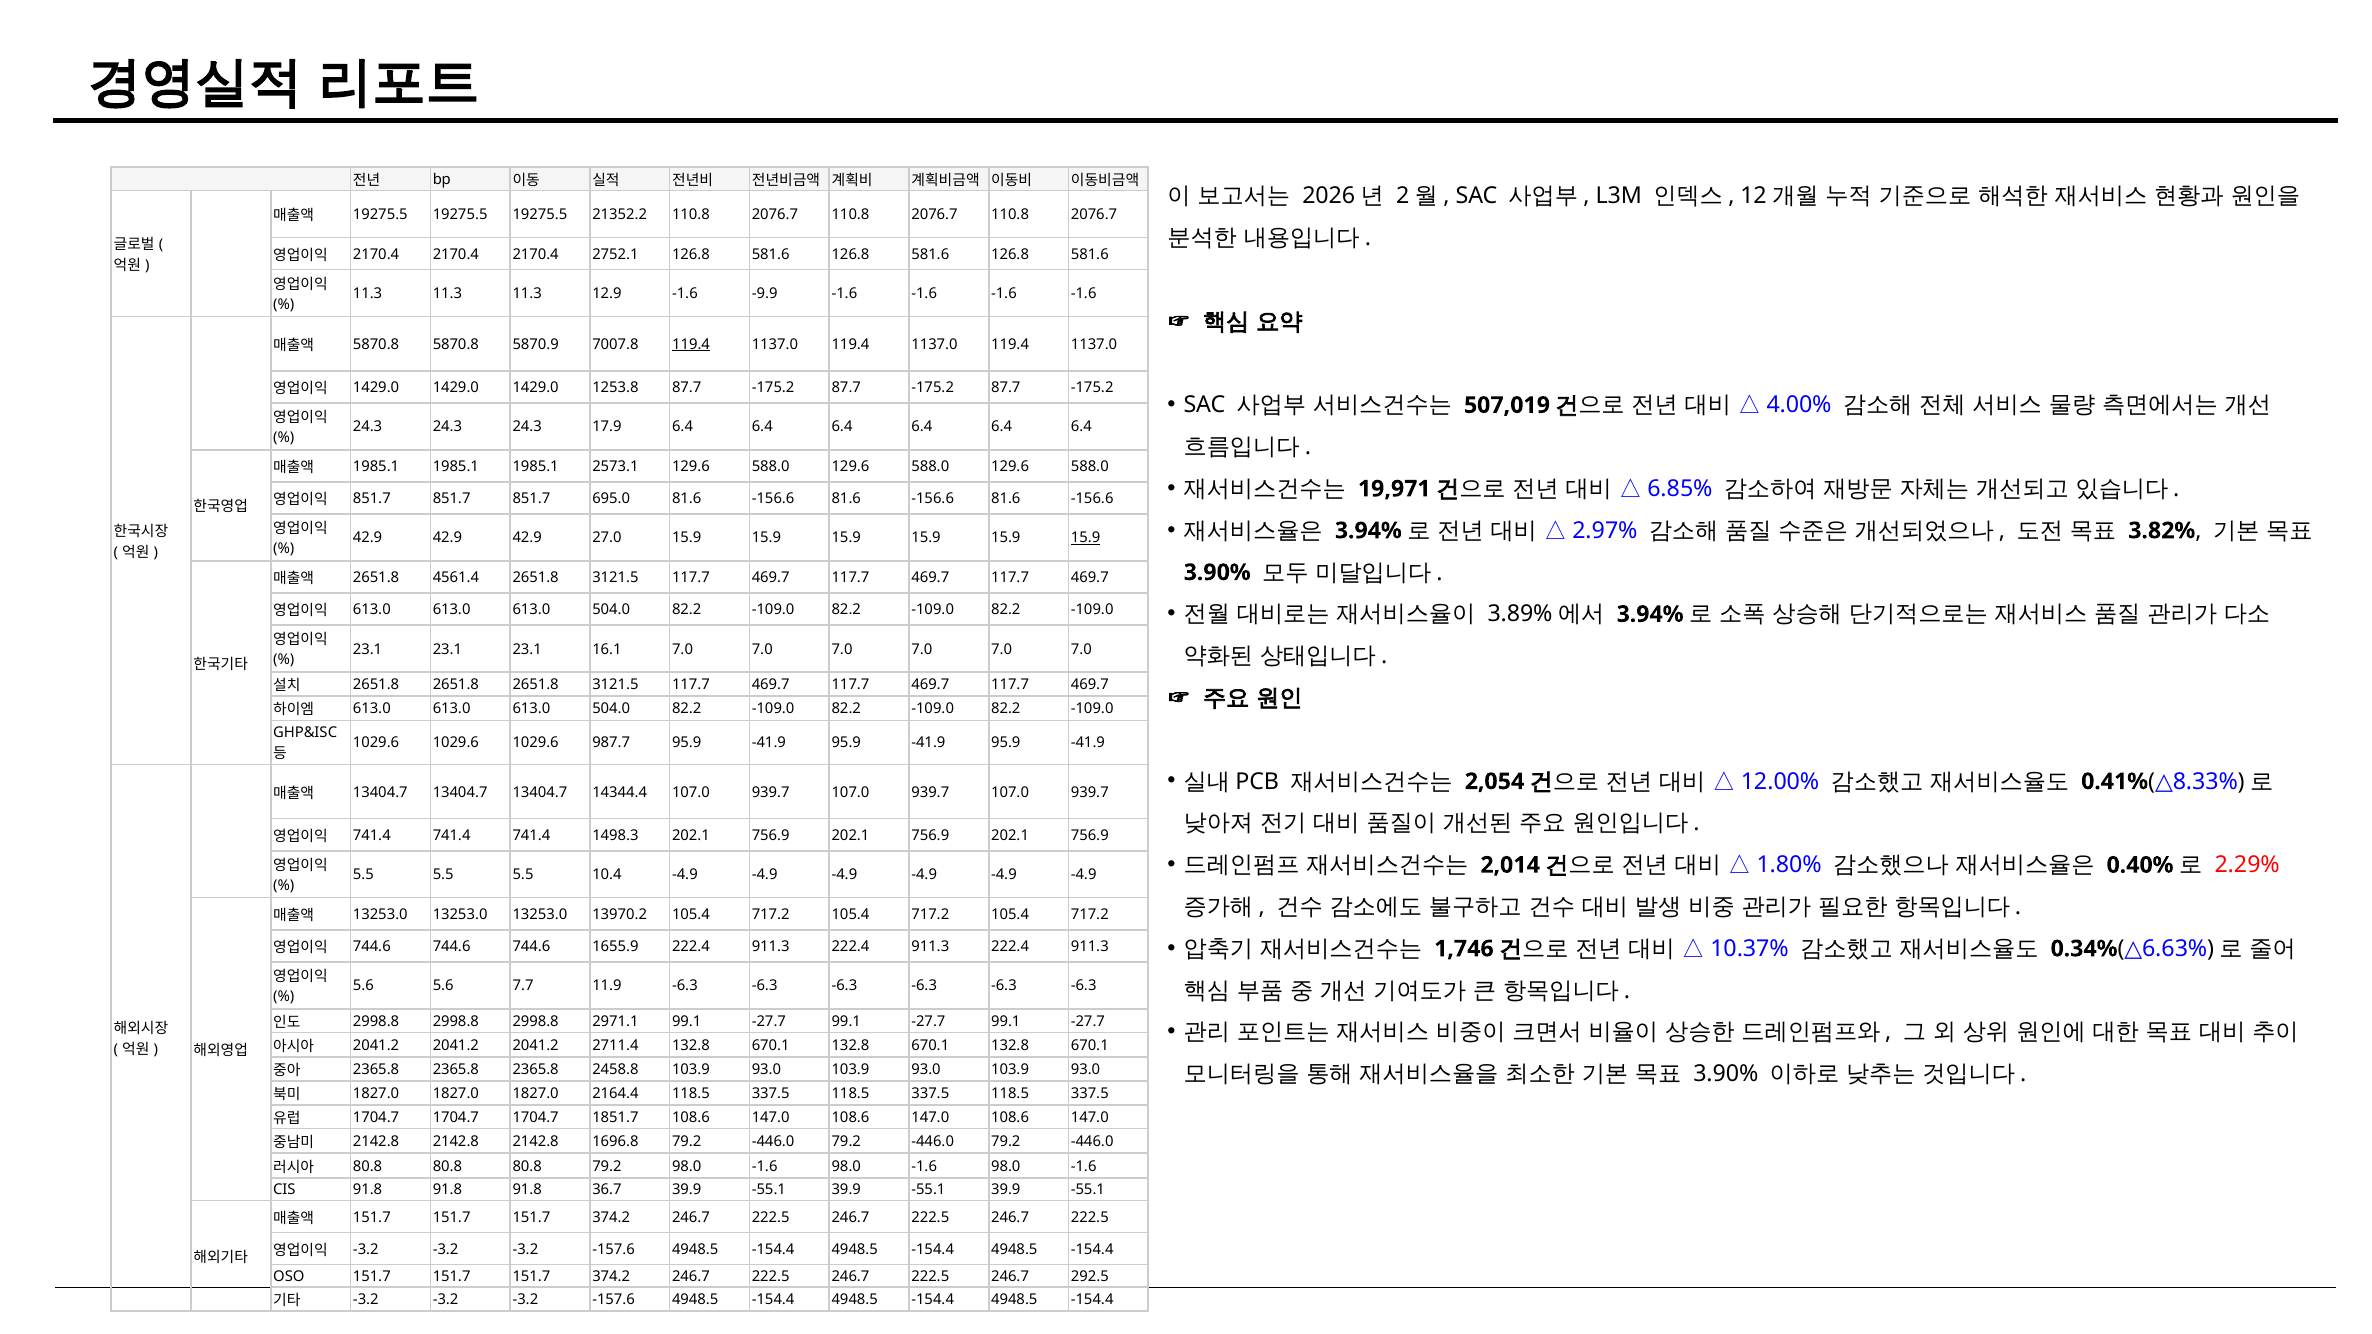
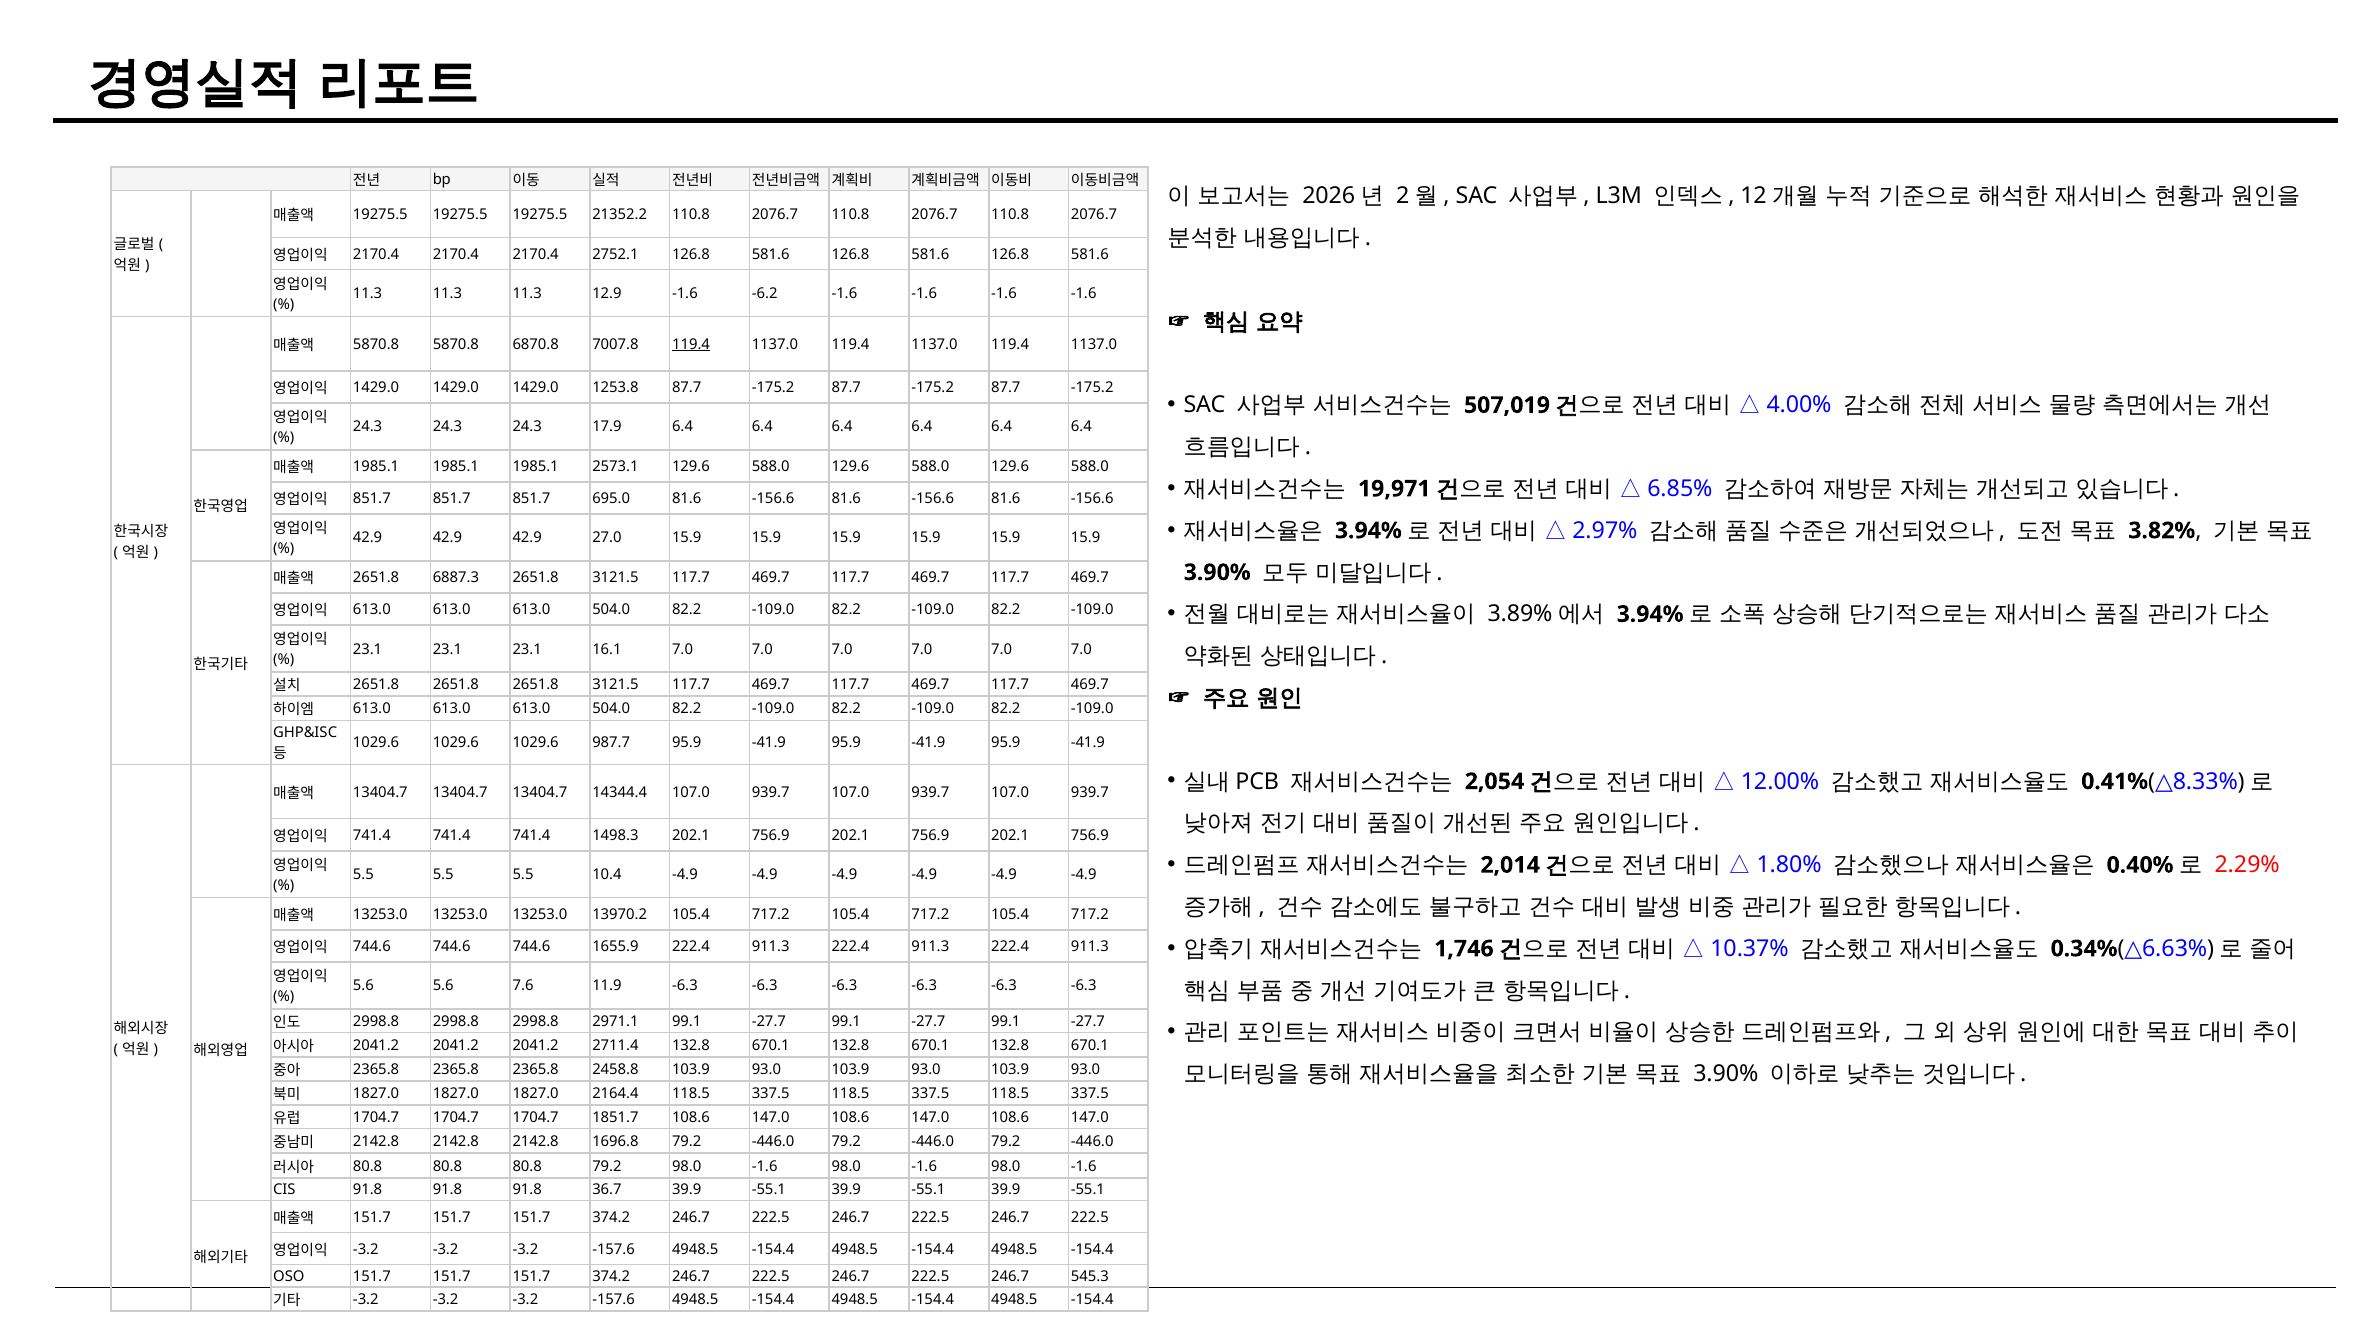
-9.9: -9.9 -> -6.2
5870.9: 5870.9 -> 6870.8
15.9 at (1086, 538) underline: present -> none
4561.4: 4561.4 -> 6887.3
7.7: 7.7 -> 7.6
292.5: 292.5 -> 545.3
